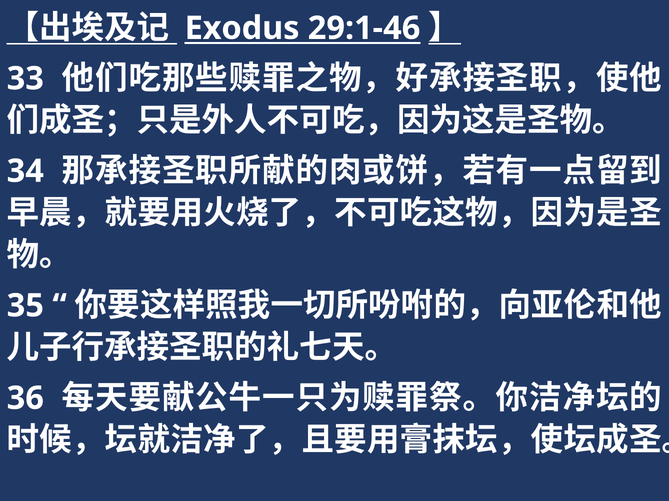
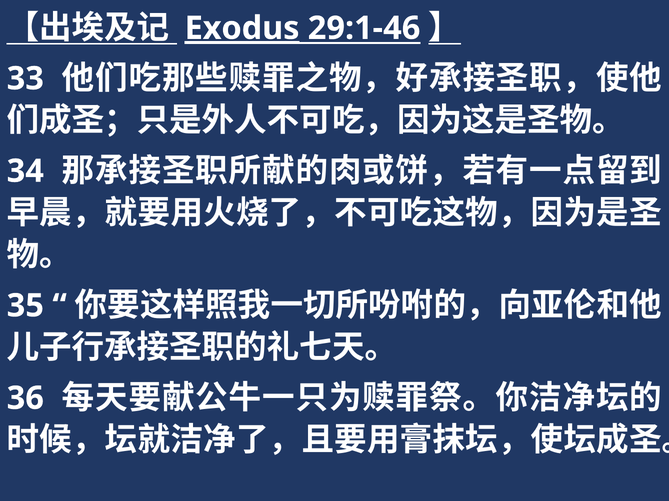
Exodus underline: none -> present
